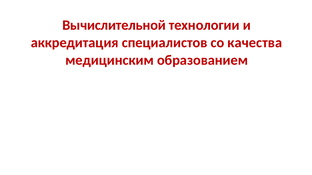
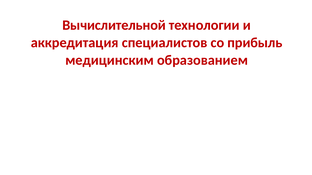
качества: качества -> прибыль
